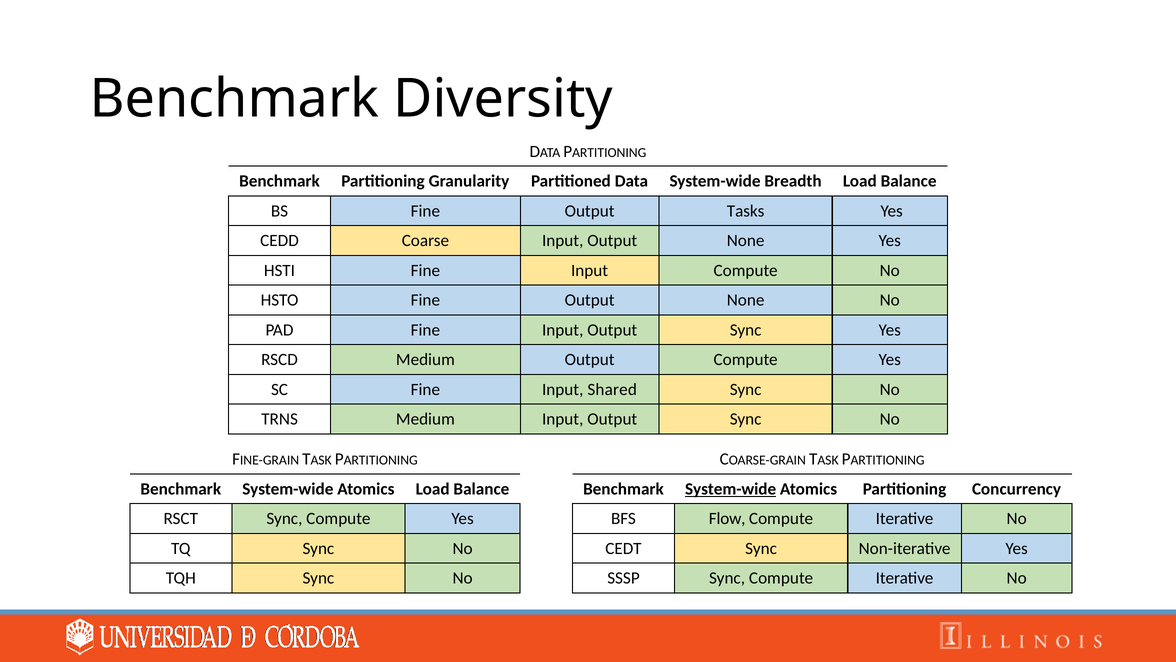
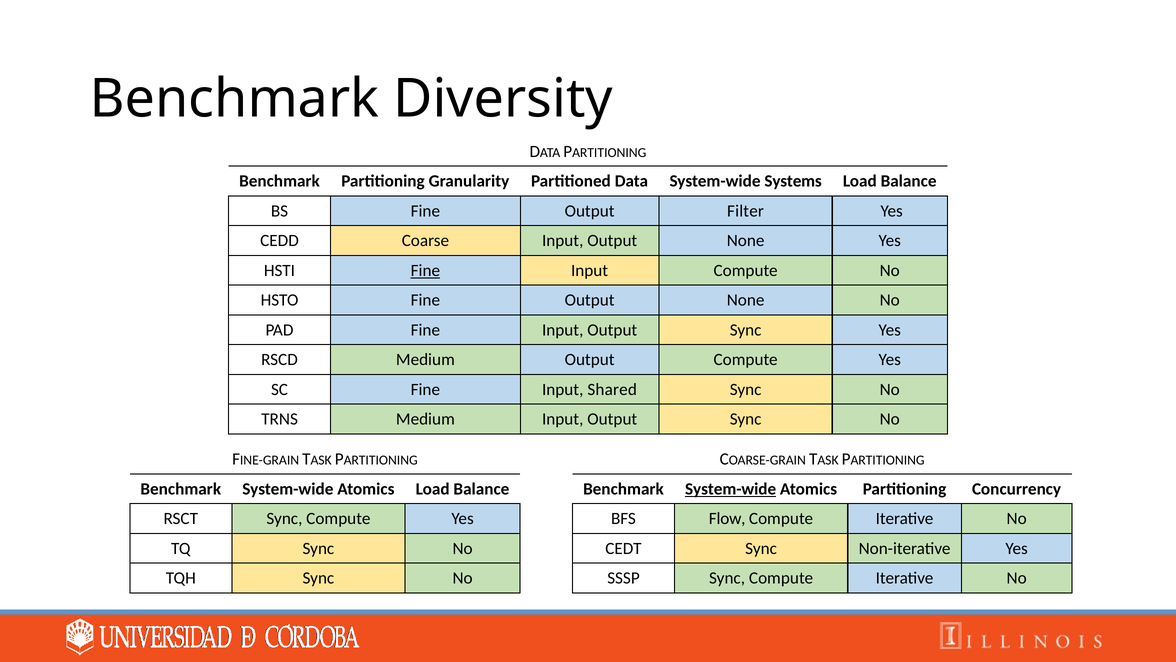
Breadth: Breadth -> Systems
Tasks: Tasks -> Filter
Fine at (425, 270) underline: none -> present
